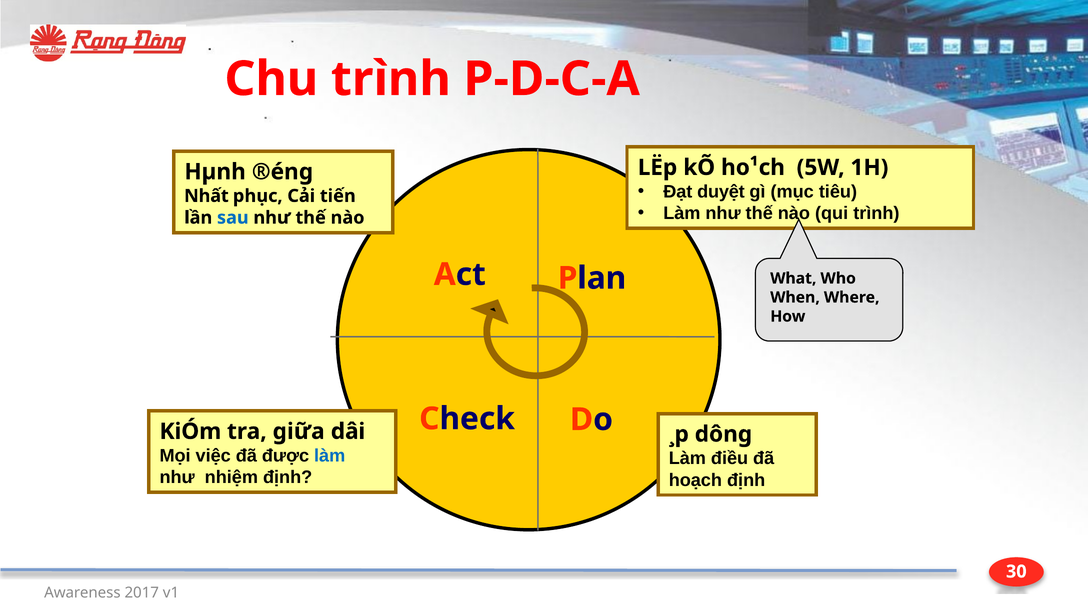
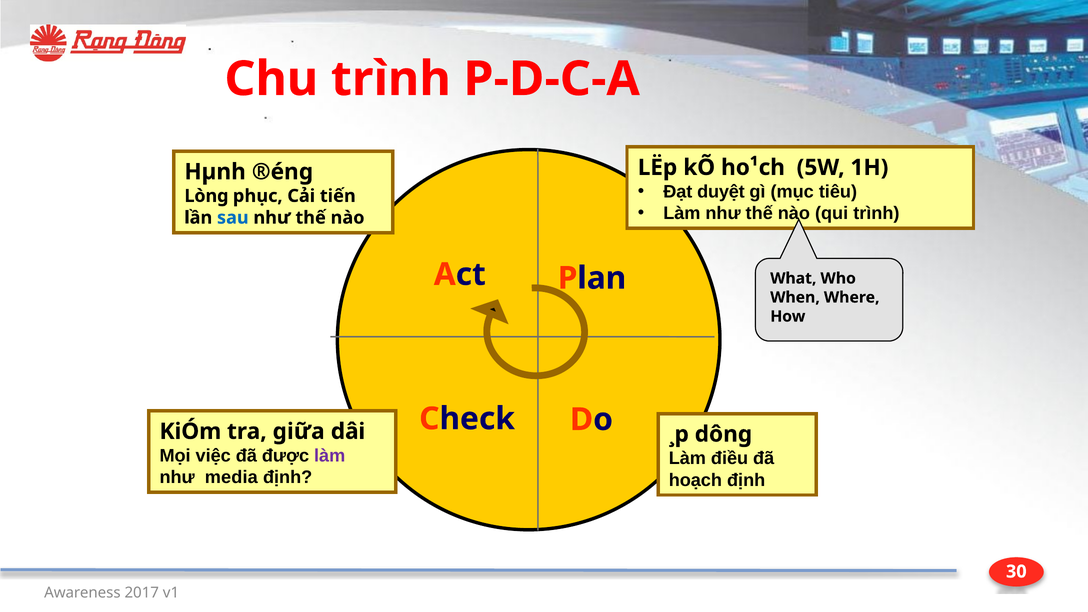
Nhất: Nhất -> Lòng
làm at (330, 456) colour: blue -> purple
nhiệm: nhiệm -> media
